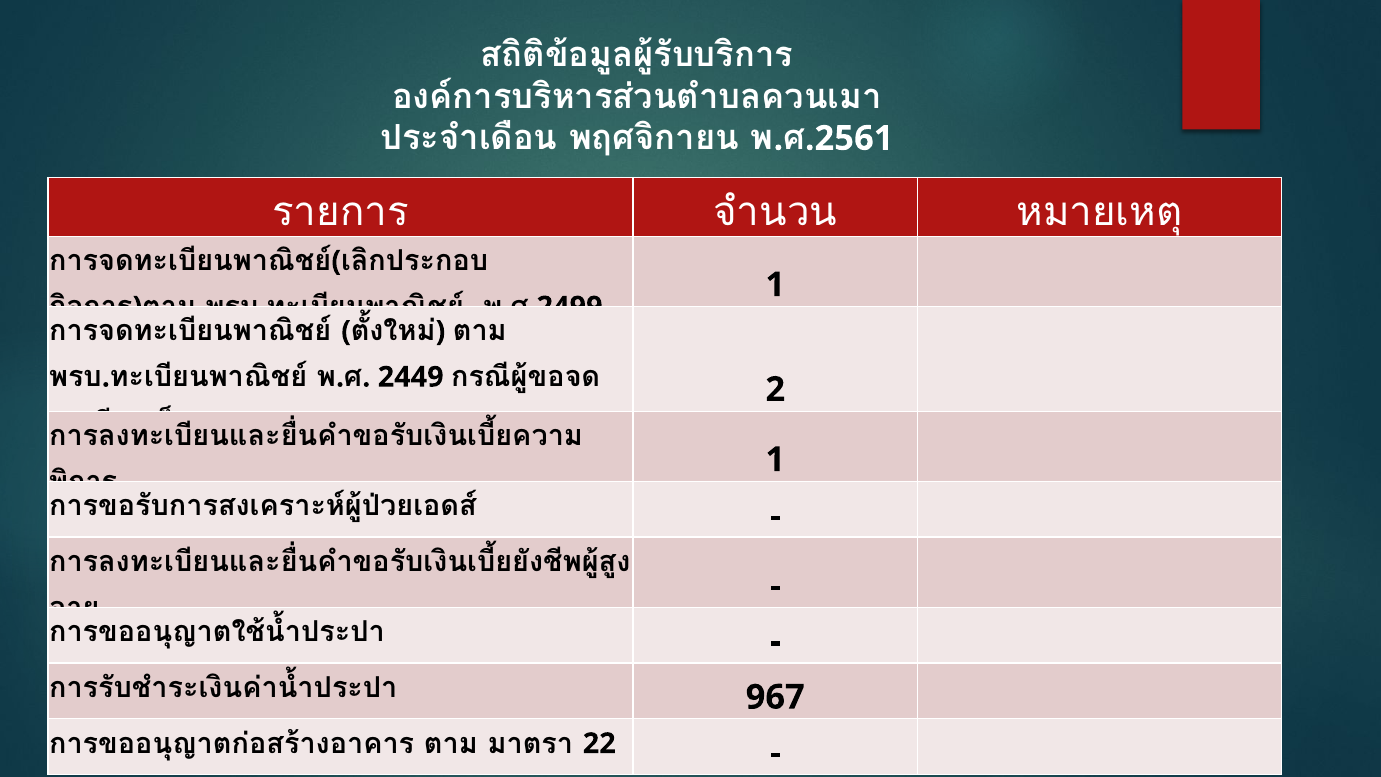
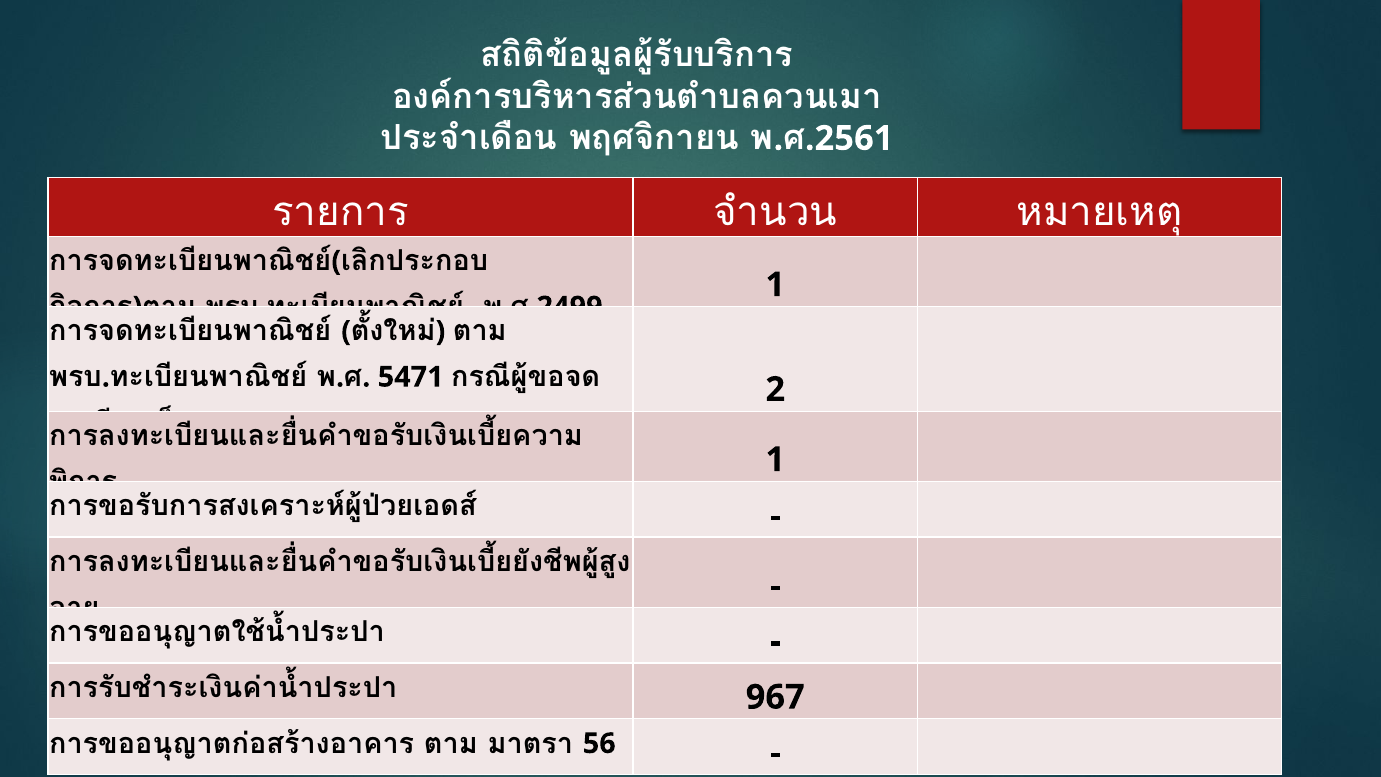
2449: 2449 -> 5471
22: 22 -> 56
